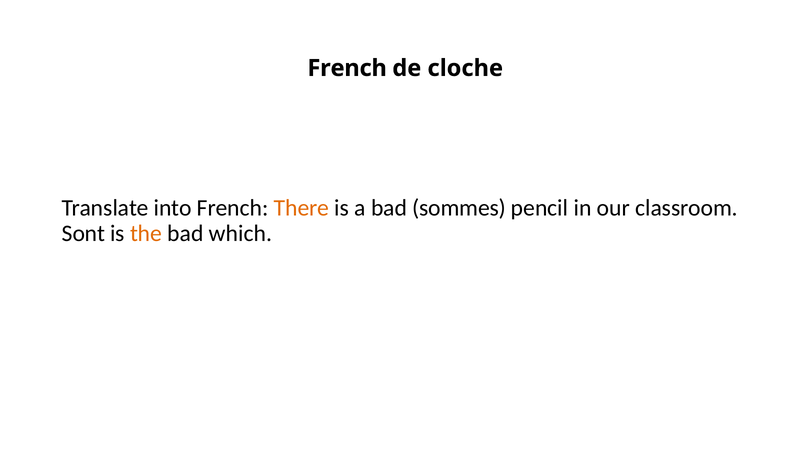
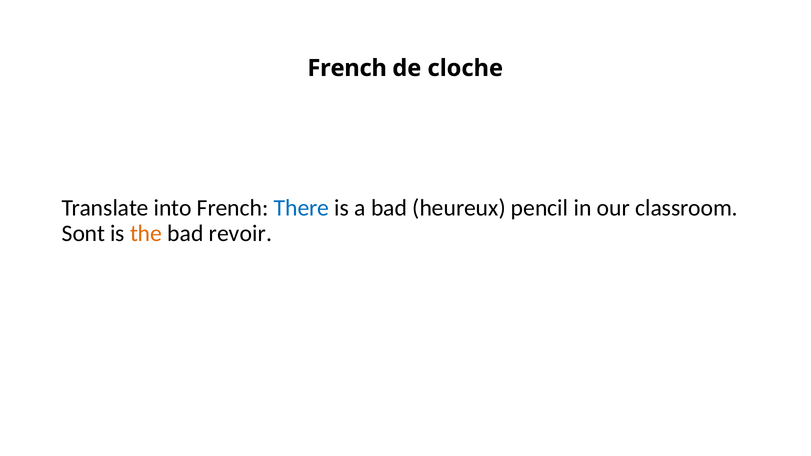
There colour: orange -> blue
sommes: sommes -> heureux
which: which -> revoir
